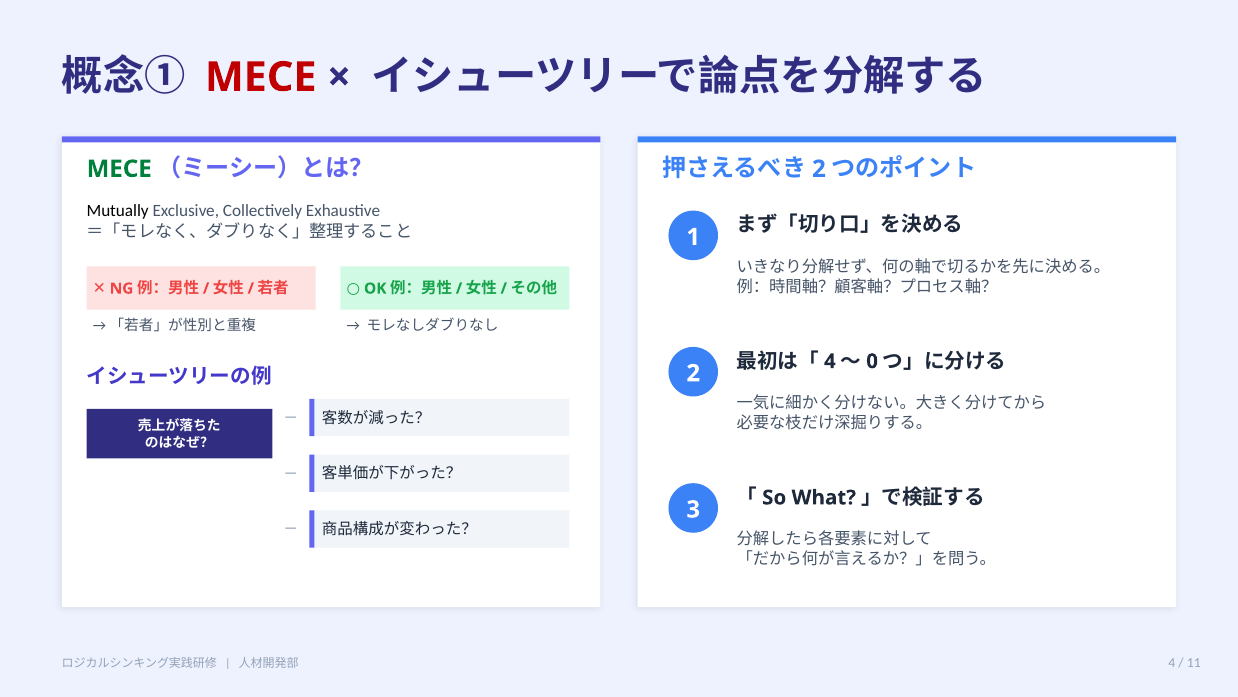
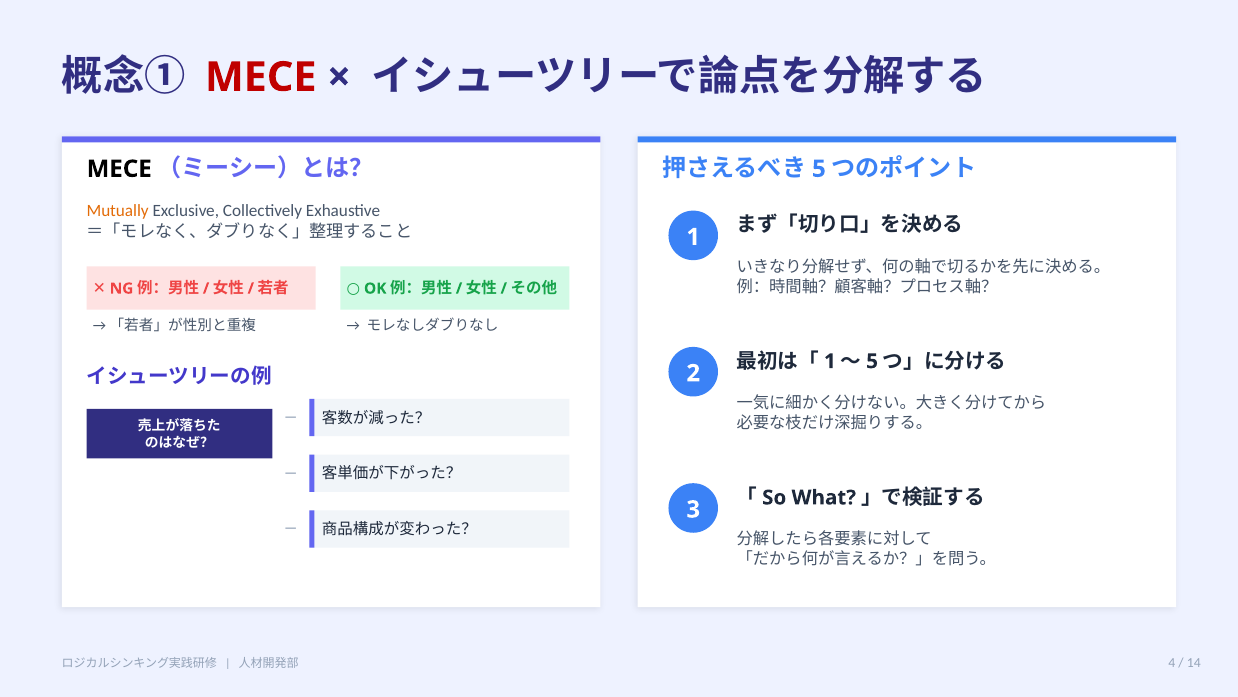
2 at (819, 169): 2 -> 5
MECE at (119, 169) colour: green -> black
Mutually colour: black -> orange
4 at (830, 361): 4 -> 1
0 at (872, 361): 0 -> 5
11: 11 -> 14
